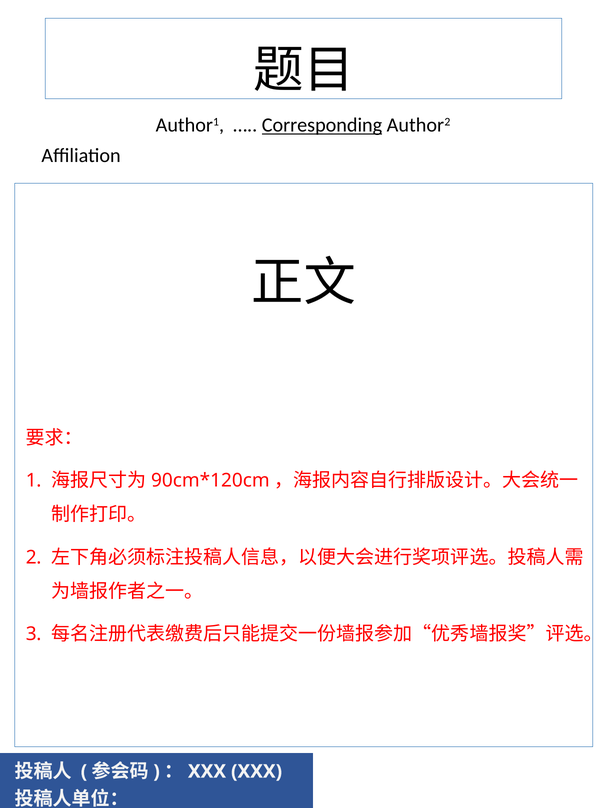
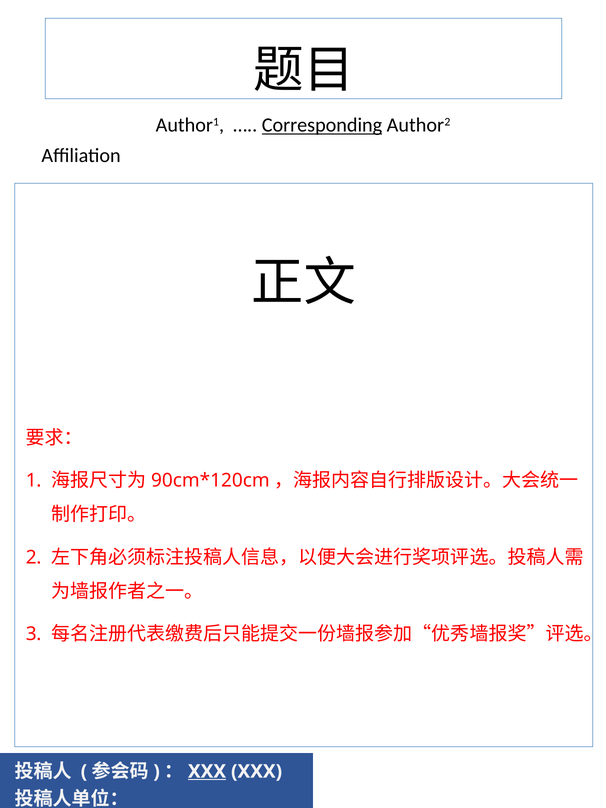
XXX at (207, 772) underline: none -> present
